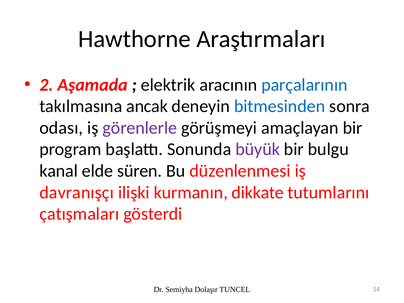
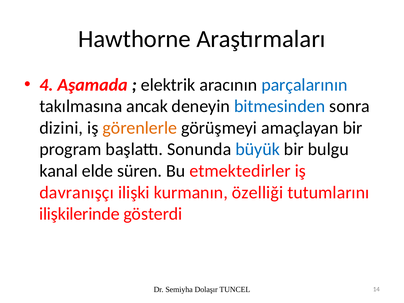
2: 2 -> 4
odası: odası -> dizini
görenlerle colour: purple -> orange
büyük colour: purple -> blue
düzenlenmesi: düzenlenmesi -> etmektedirler
dikkate: dikkate -> özelliği
çatışmaları: çatışmaları -> ilişkilerinde
